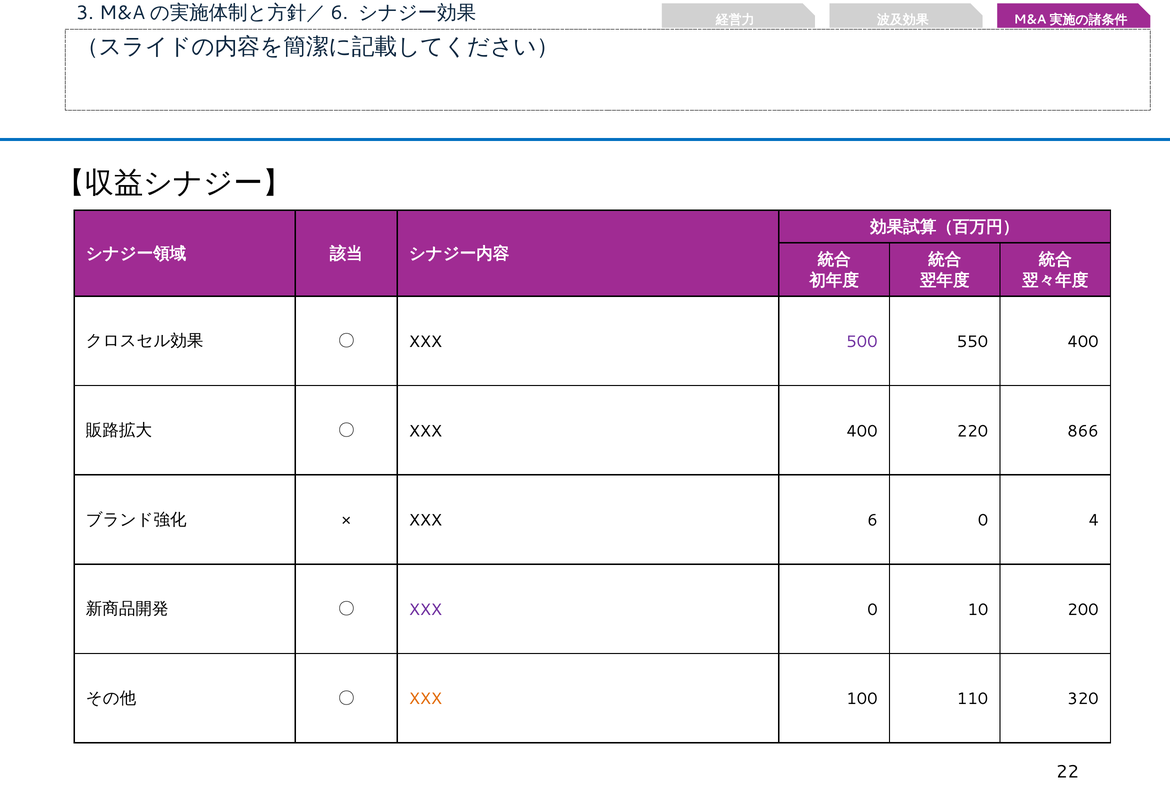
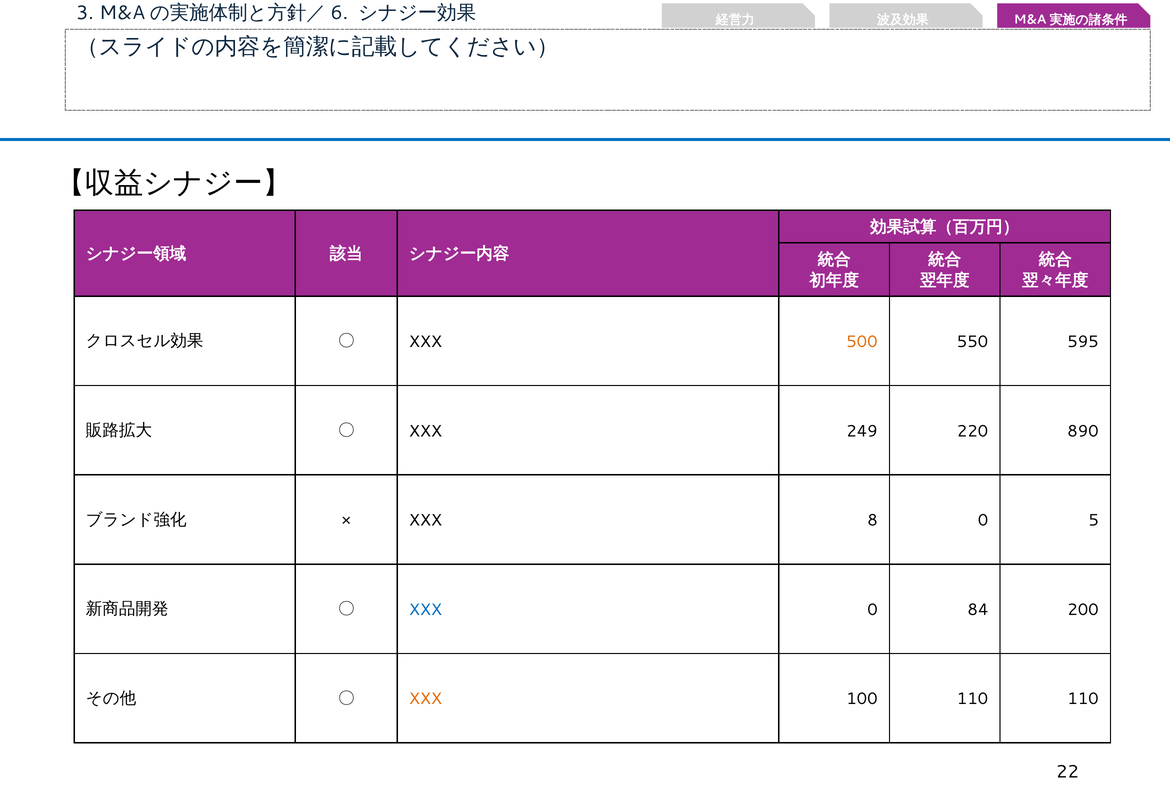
500 colour: purple -> orange
550 400: 400 -> 595
XXX 400: 400 -> 249
866: 866 -> 890
6: 6 -> 8
4: 4 -> 5
XXX at (425, 610) colour: purple -> blue
10: 10 -> 84
110 320: 320 -> 110
